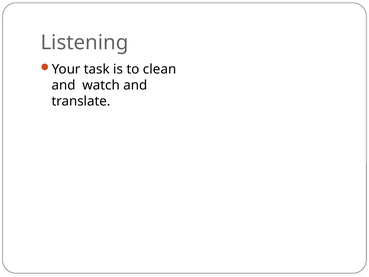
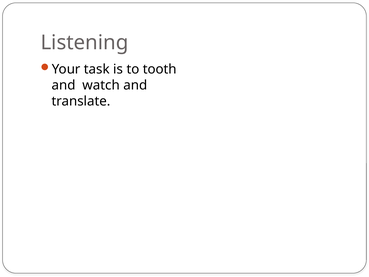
clean: clean -> tooth
